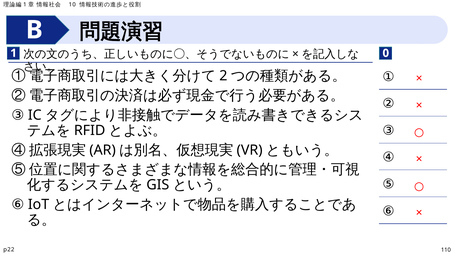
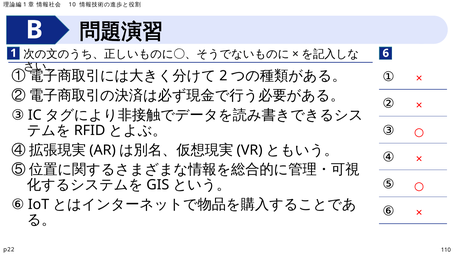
0: 0 -> 6
